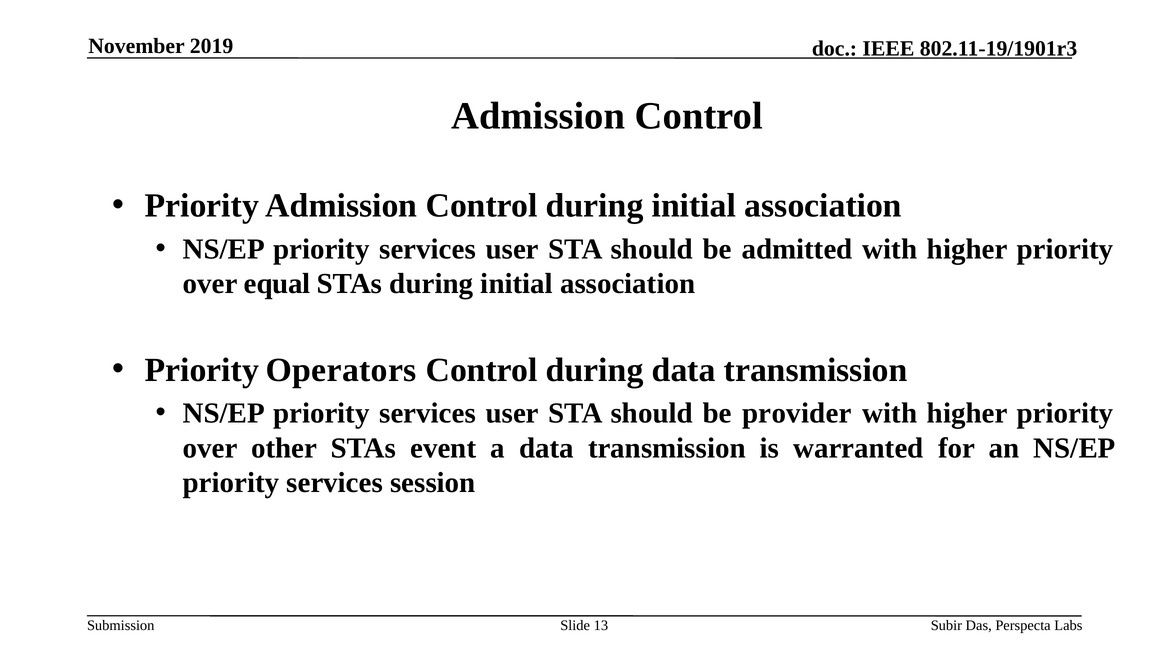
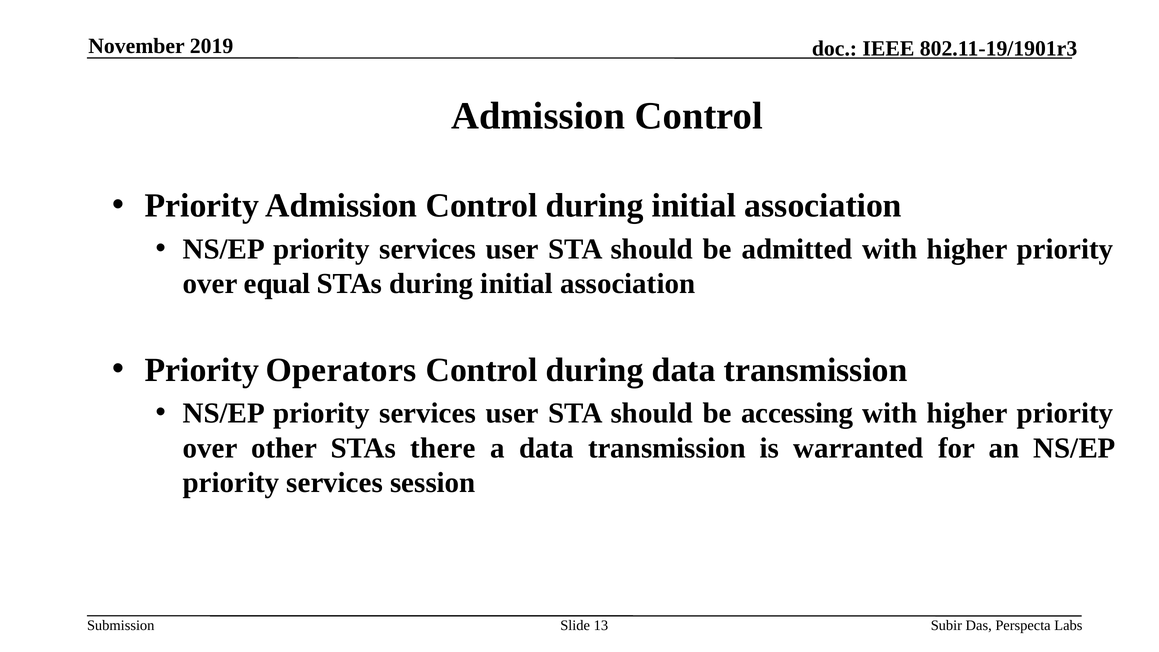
provider: provider -> accessing
event: event -> there
